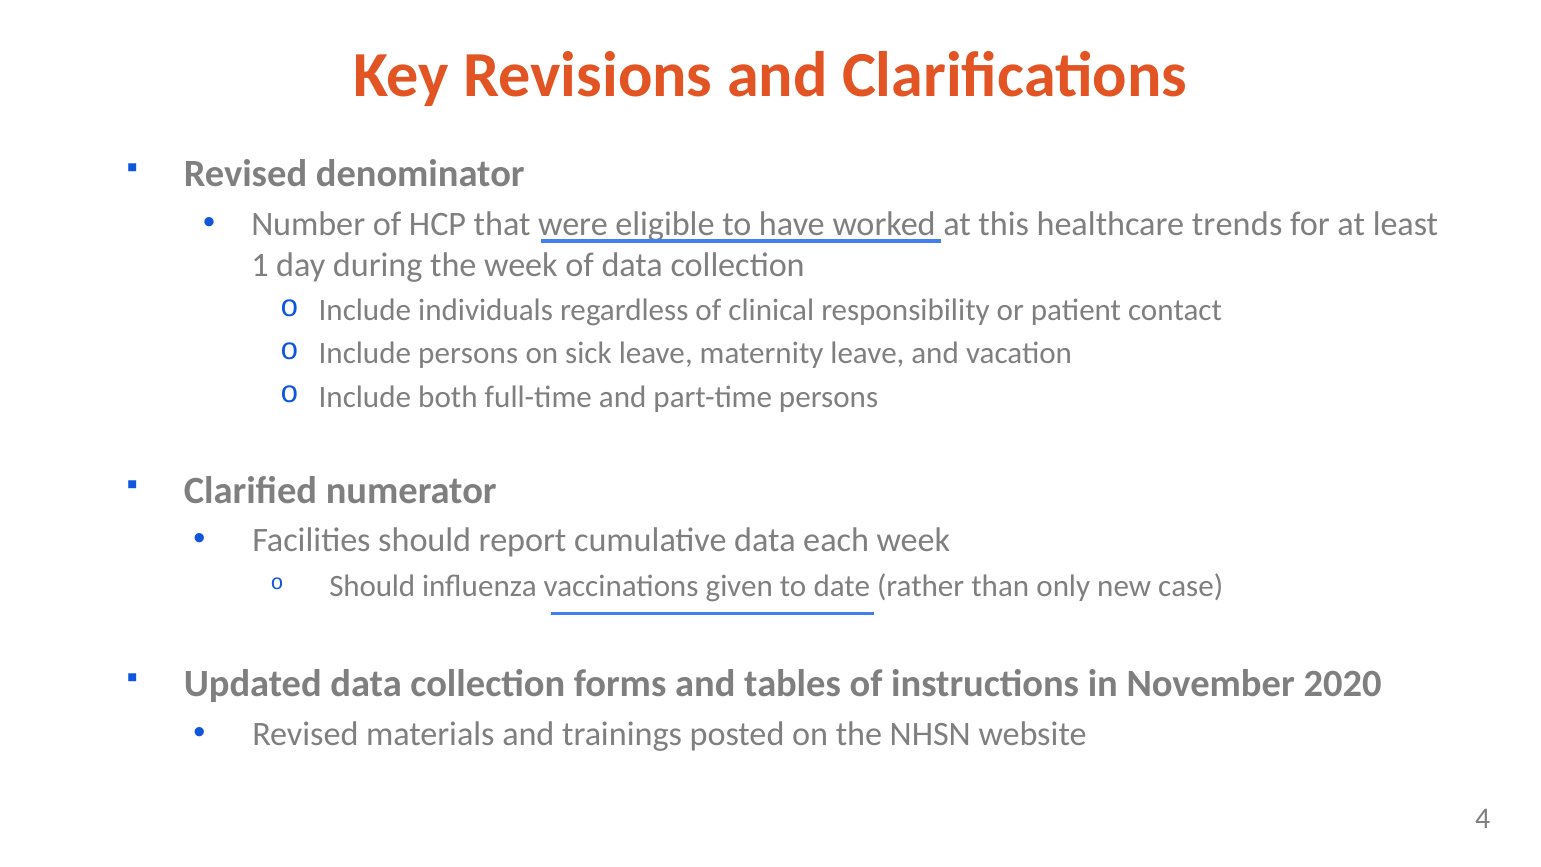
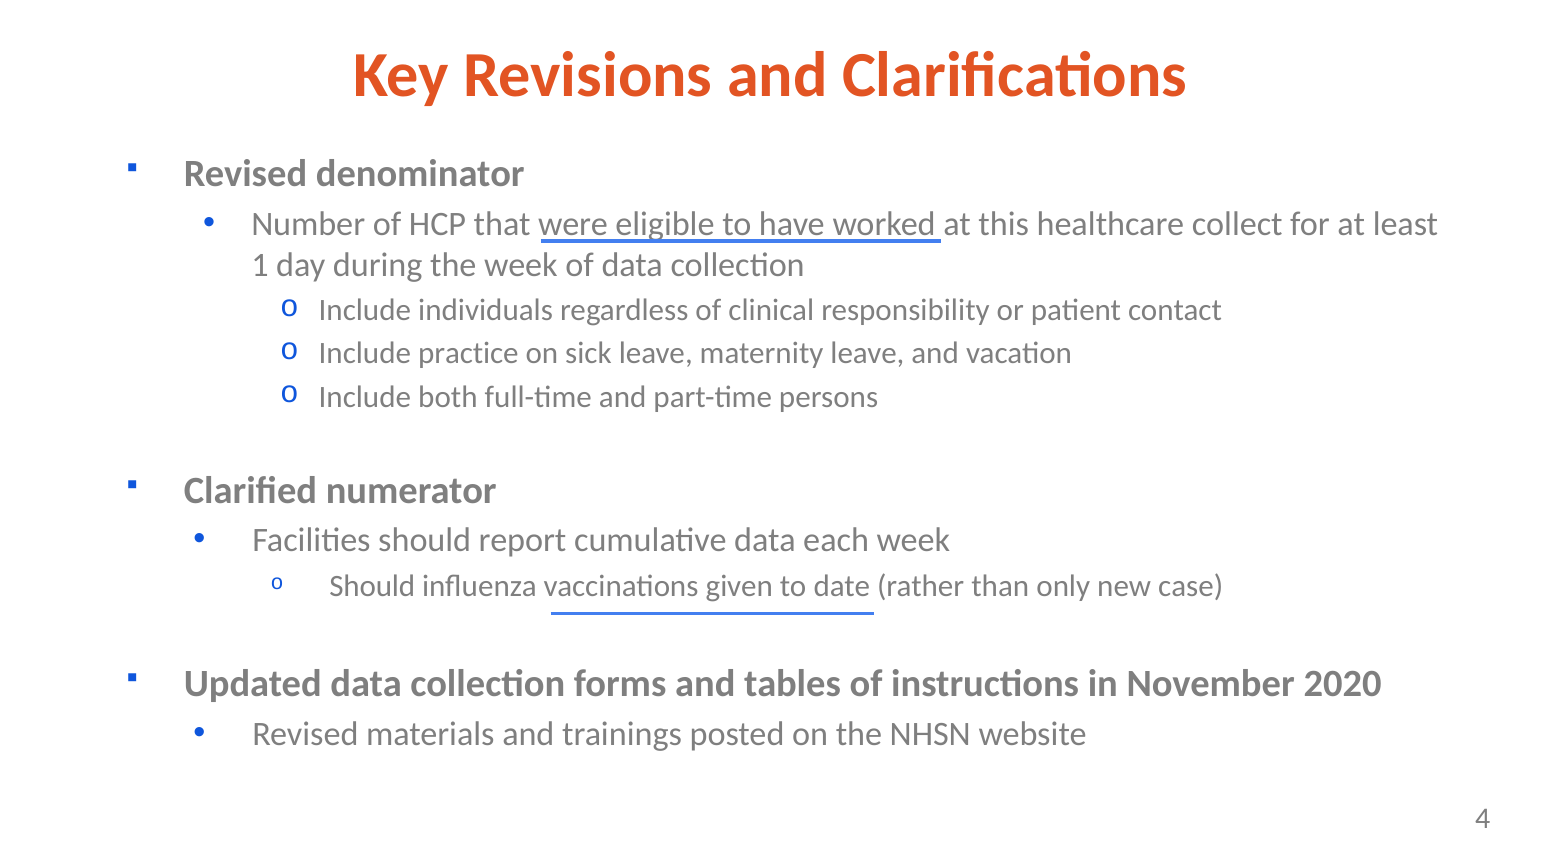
trends: trends -> collect
Include persons: persons -> practice
